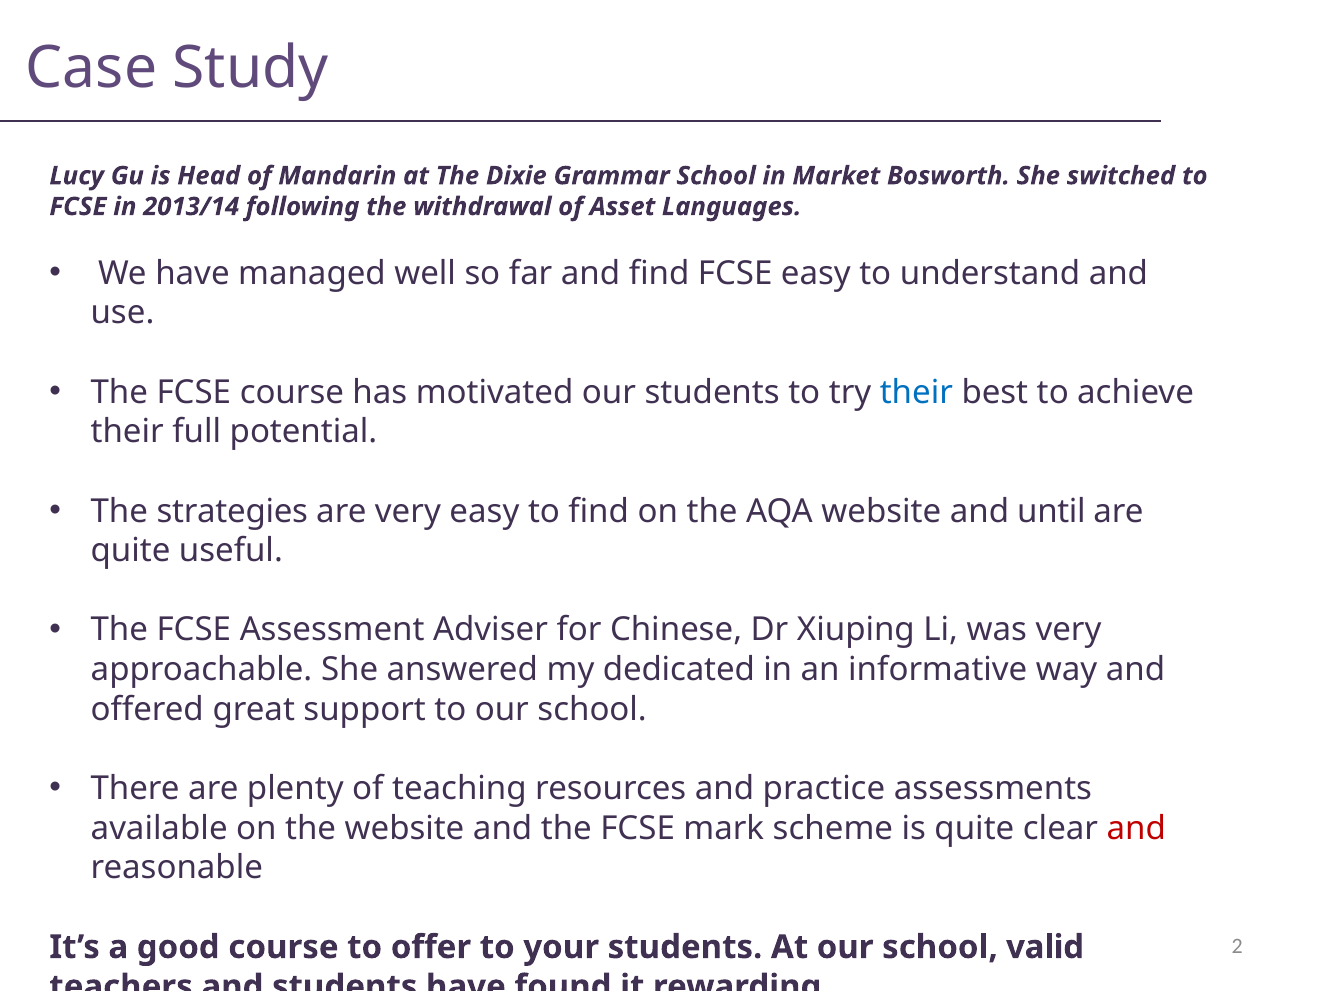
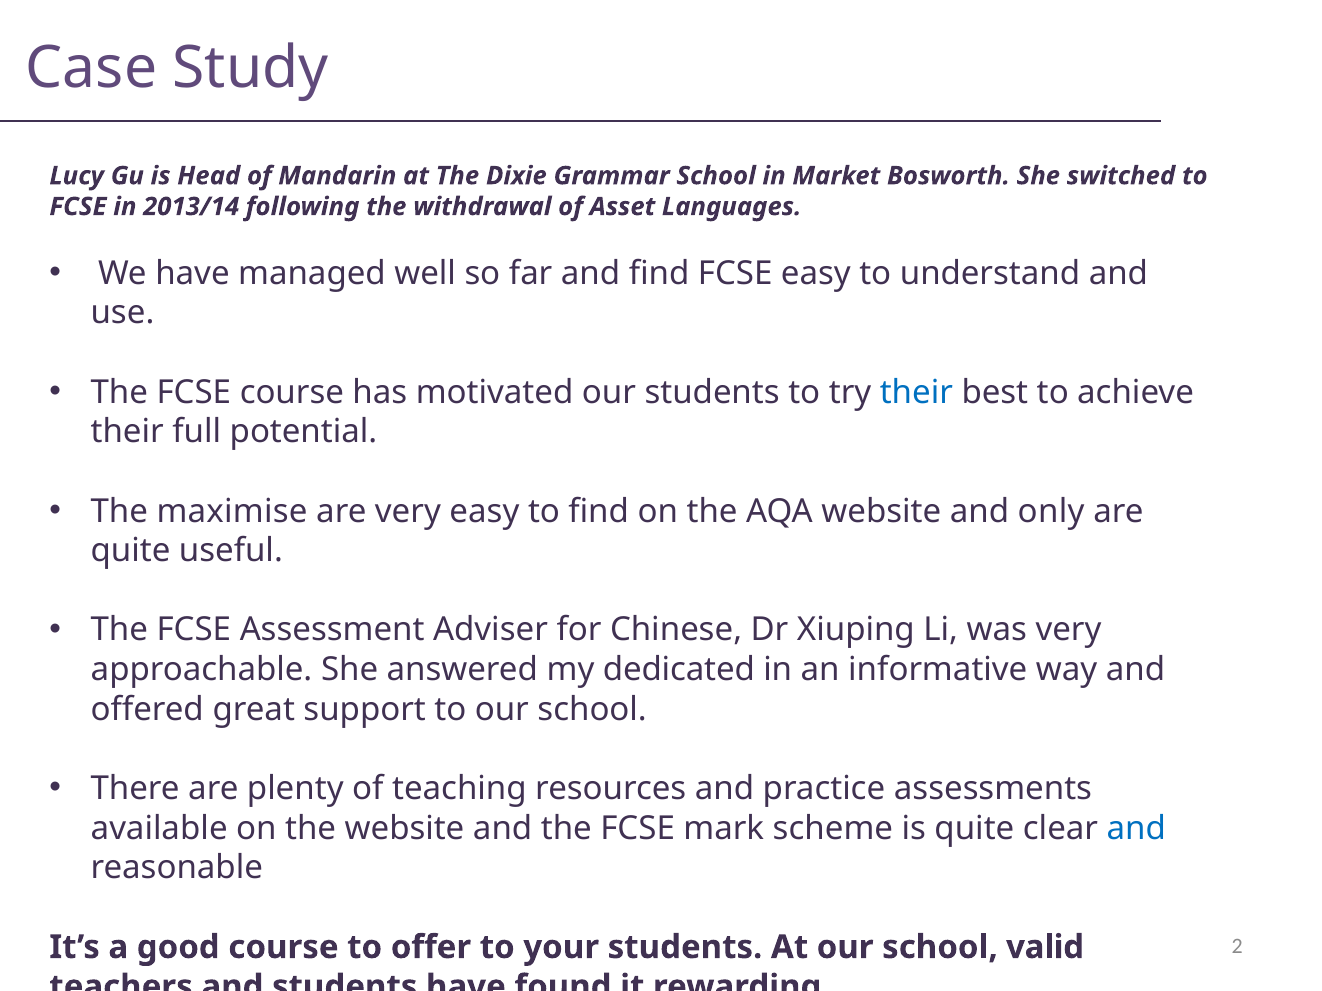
strategies: strategies -> maximise
until: until -> only
and at (1136, 829) colour: red -> blue
